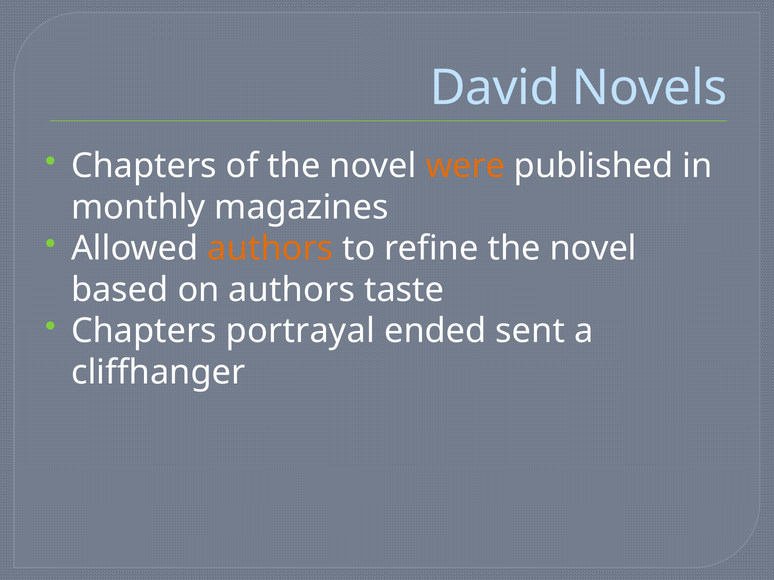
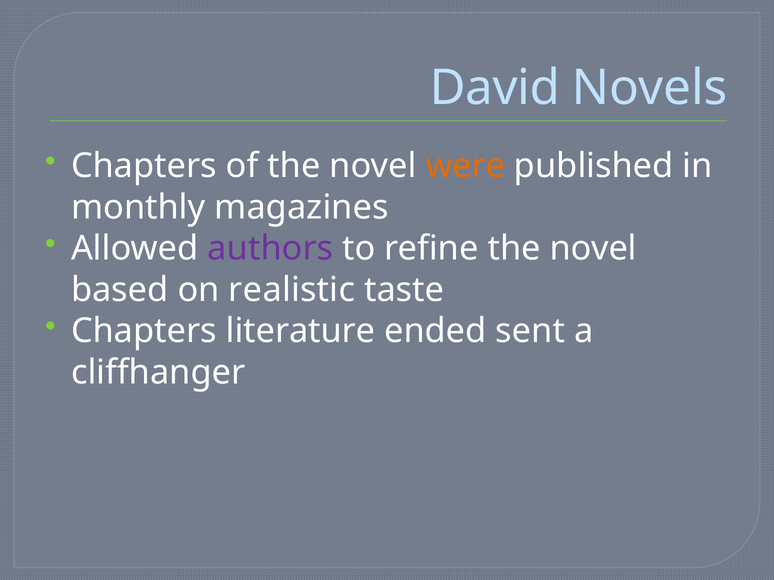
authors at (270, 249) colour: orange -> purple
on authors: authors -> realistic
portrayal: portrayal -> literature
